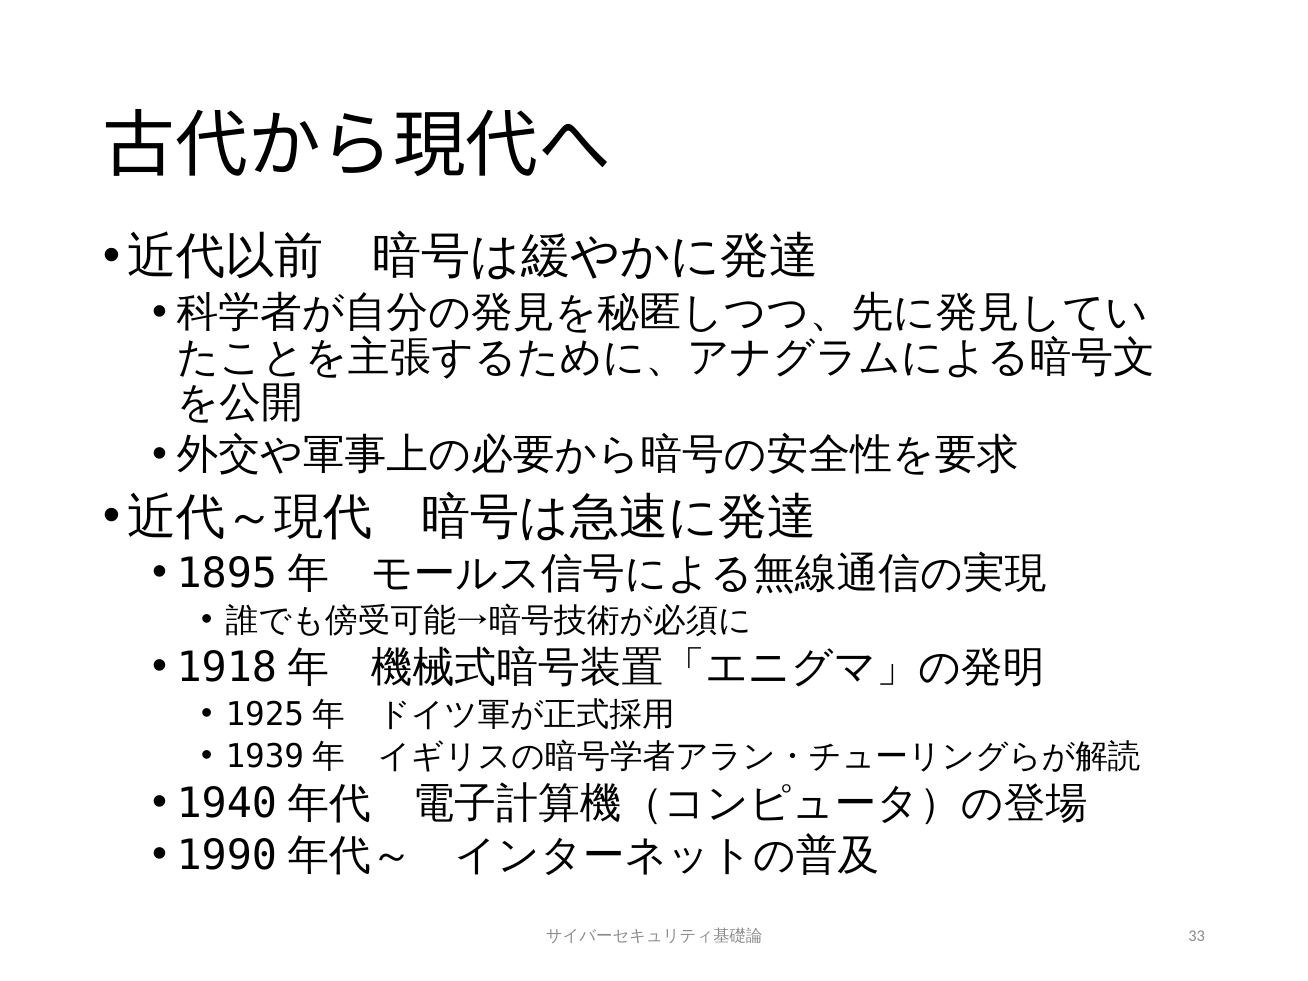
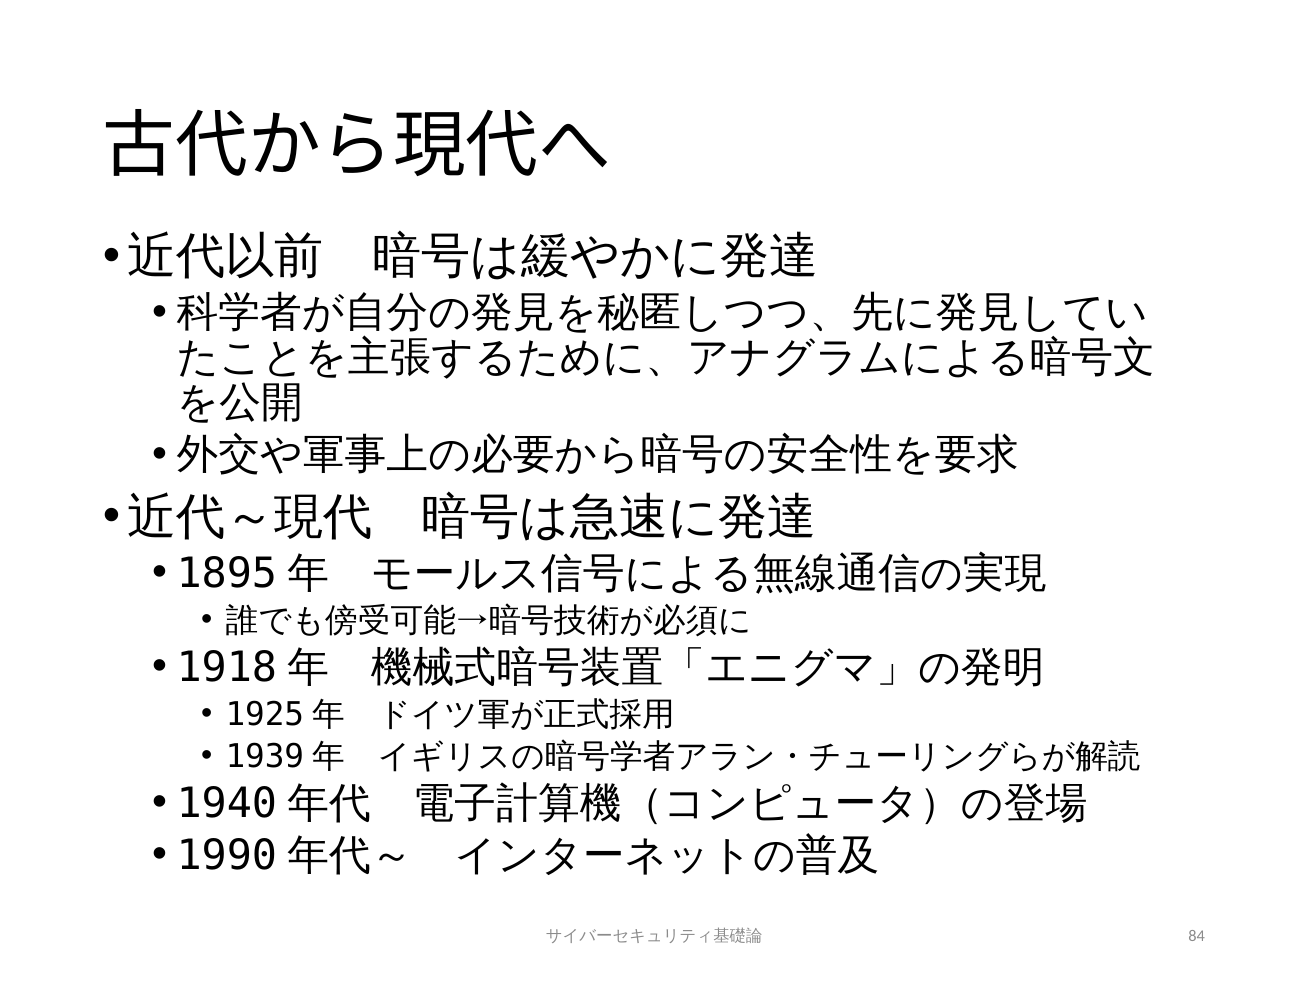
33: 33 -> 84
